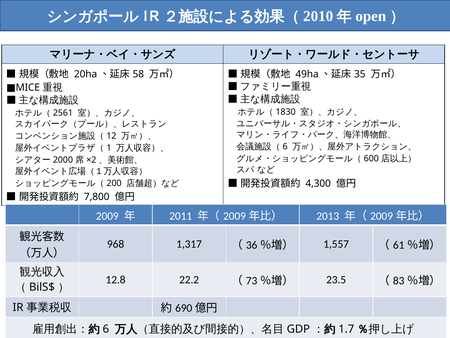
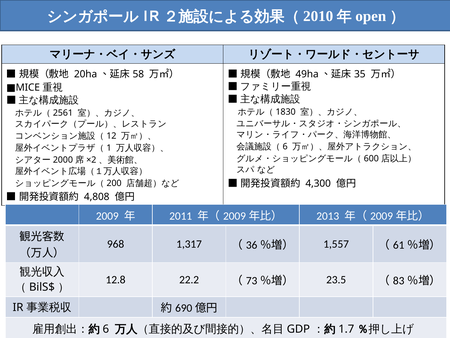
7,800: 7,800 -> 4,808
